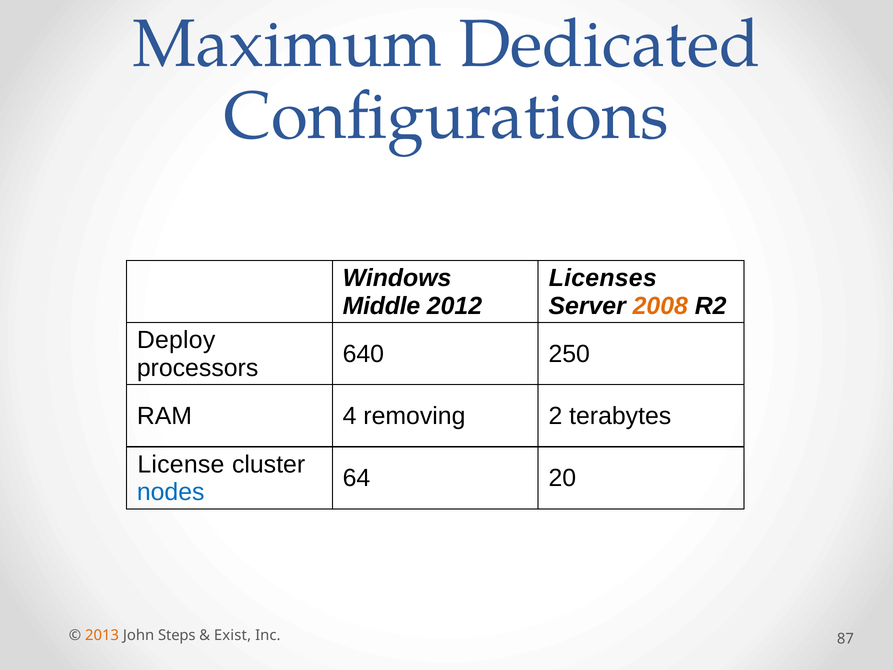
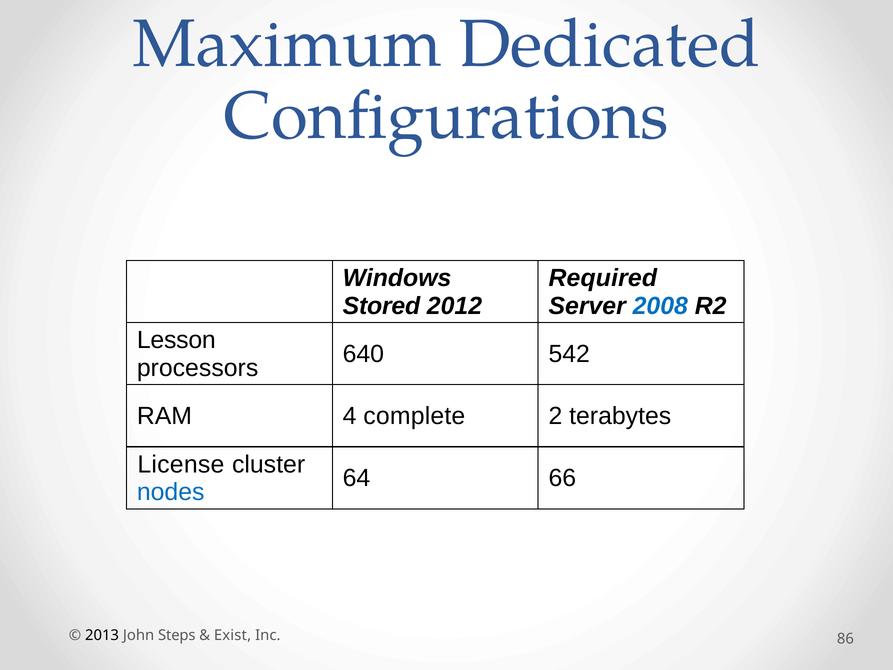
Licenses: Licenses -> Required
Middle: Middle -> Stored
2008 colour: orange -> blue
Deploy: Deploy -> Lesson
250: 250 -> 542
removing: removing -> complete
20: 20 -> 66
2013 colour: orange -> black
87: 87 -> 86
